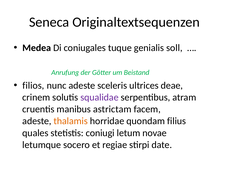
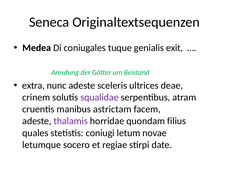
soll: soll -> exit
filios: filios -> extra
thalamis colour: orange -> purple
